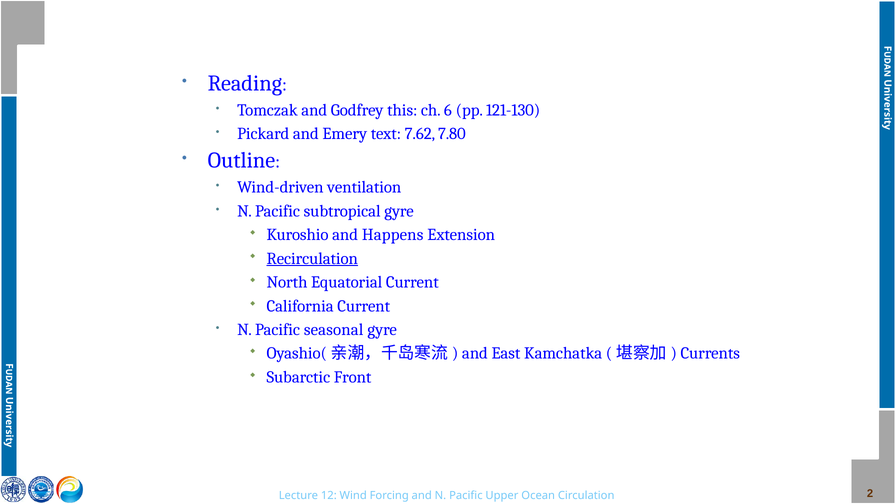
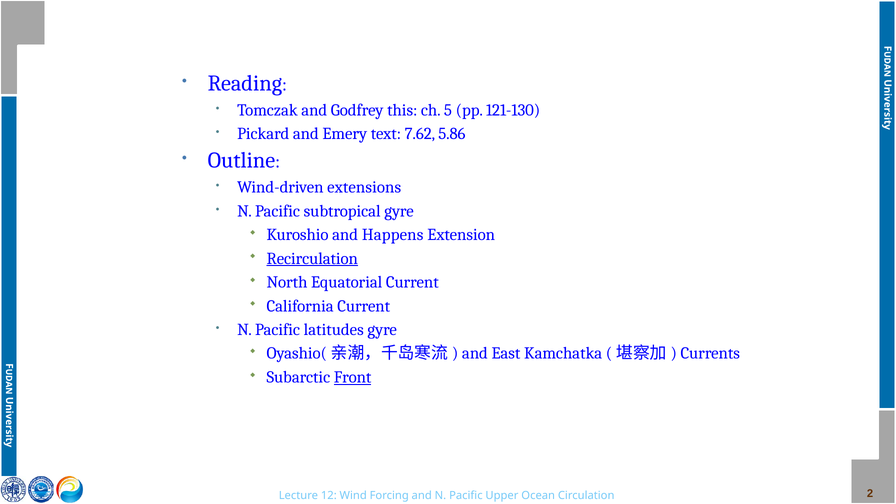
6: 6 -> 5
7.80: 7.80 -> 5.86
ventilation: ventilation -> extensions
seasonal: seasonal -> latitudes
Front underline: none -> present
